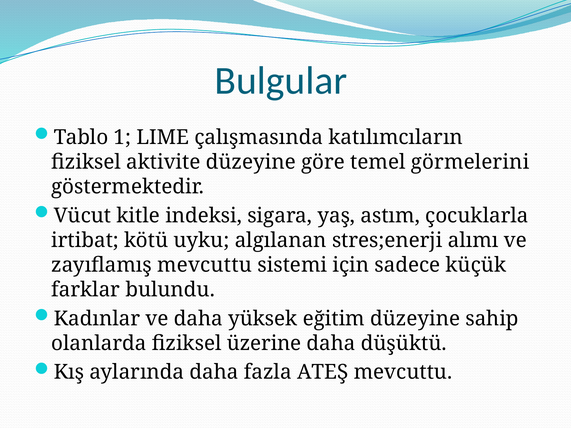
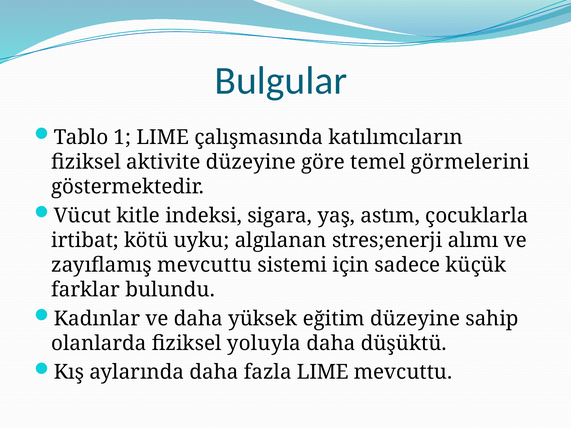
üzerine: üzerine -> yoluyla
fazla ATEŞ: ATEŞ -> LIME
